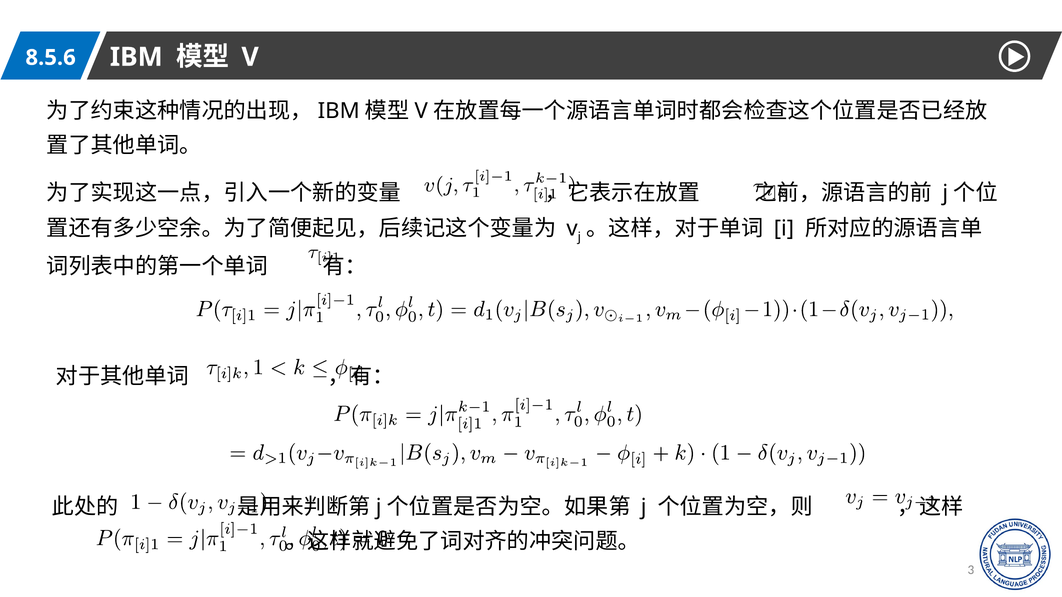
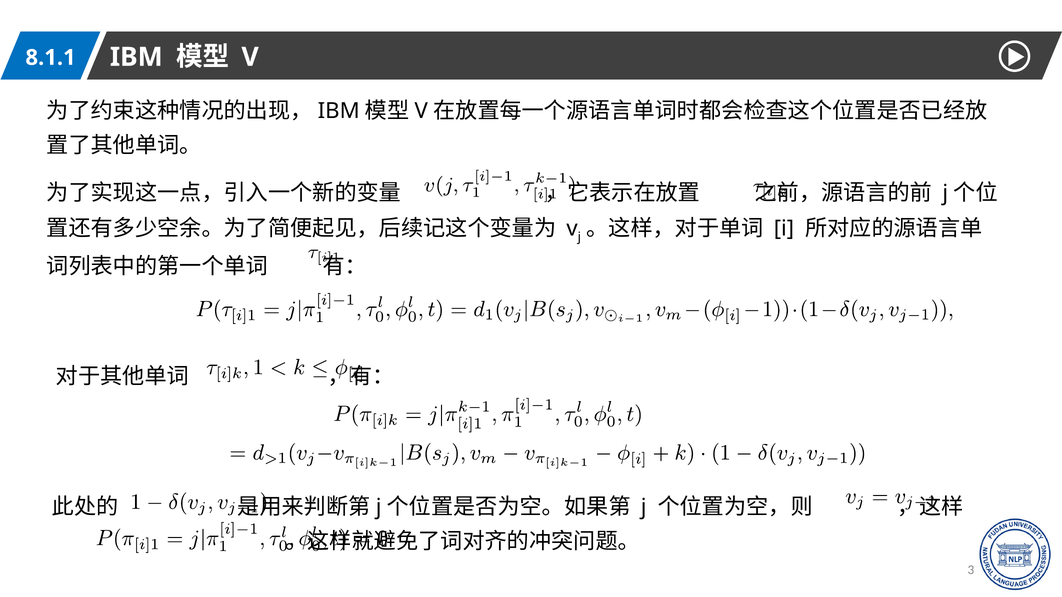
8.5.6: 8.5.6 -> 8.1.1
